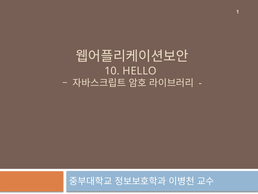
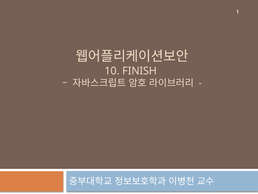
HELLO: HELLO -> FINISH
